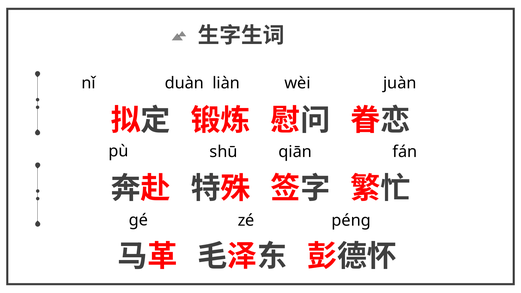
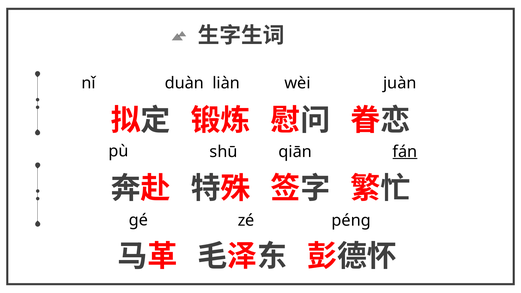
fán underline: none -> present
